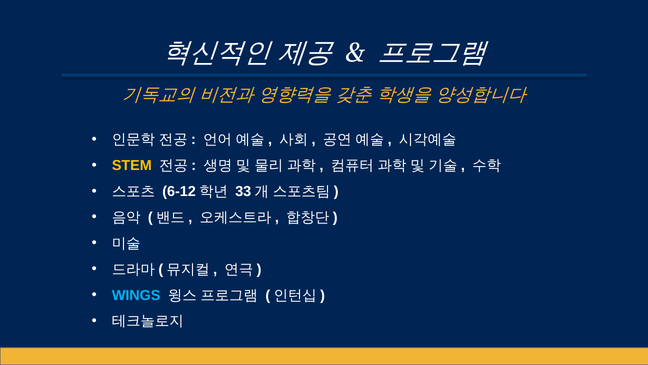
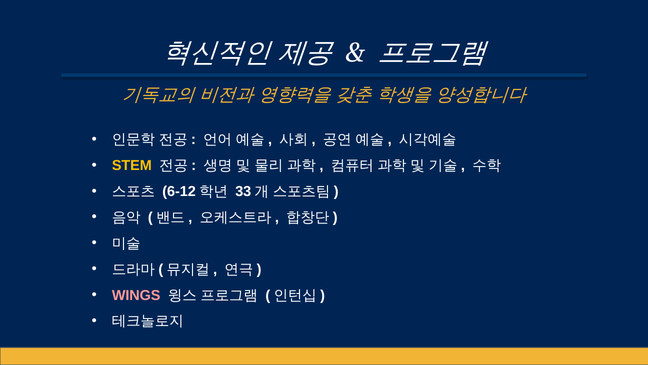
WINGS colour: light blue -> pink
